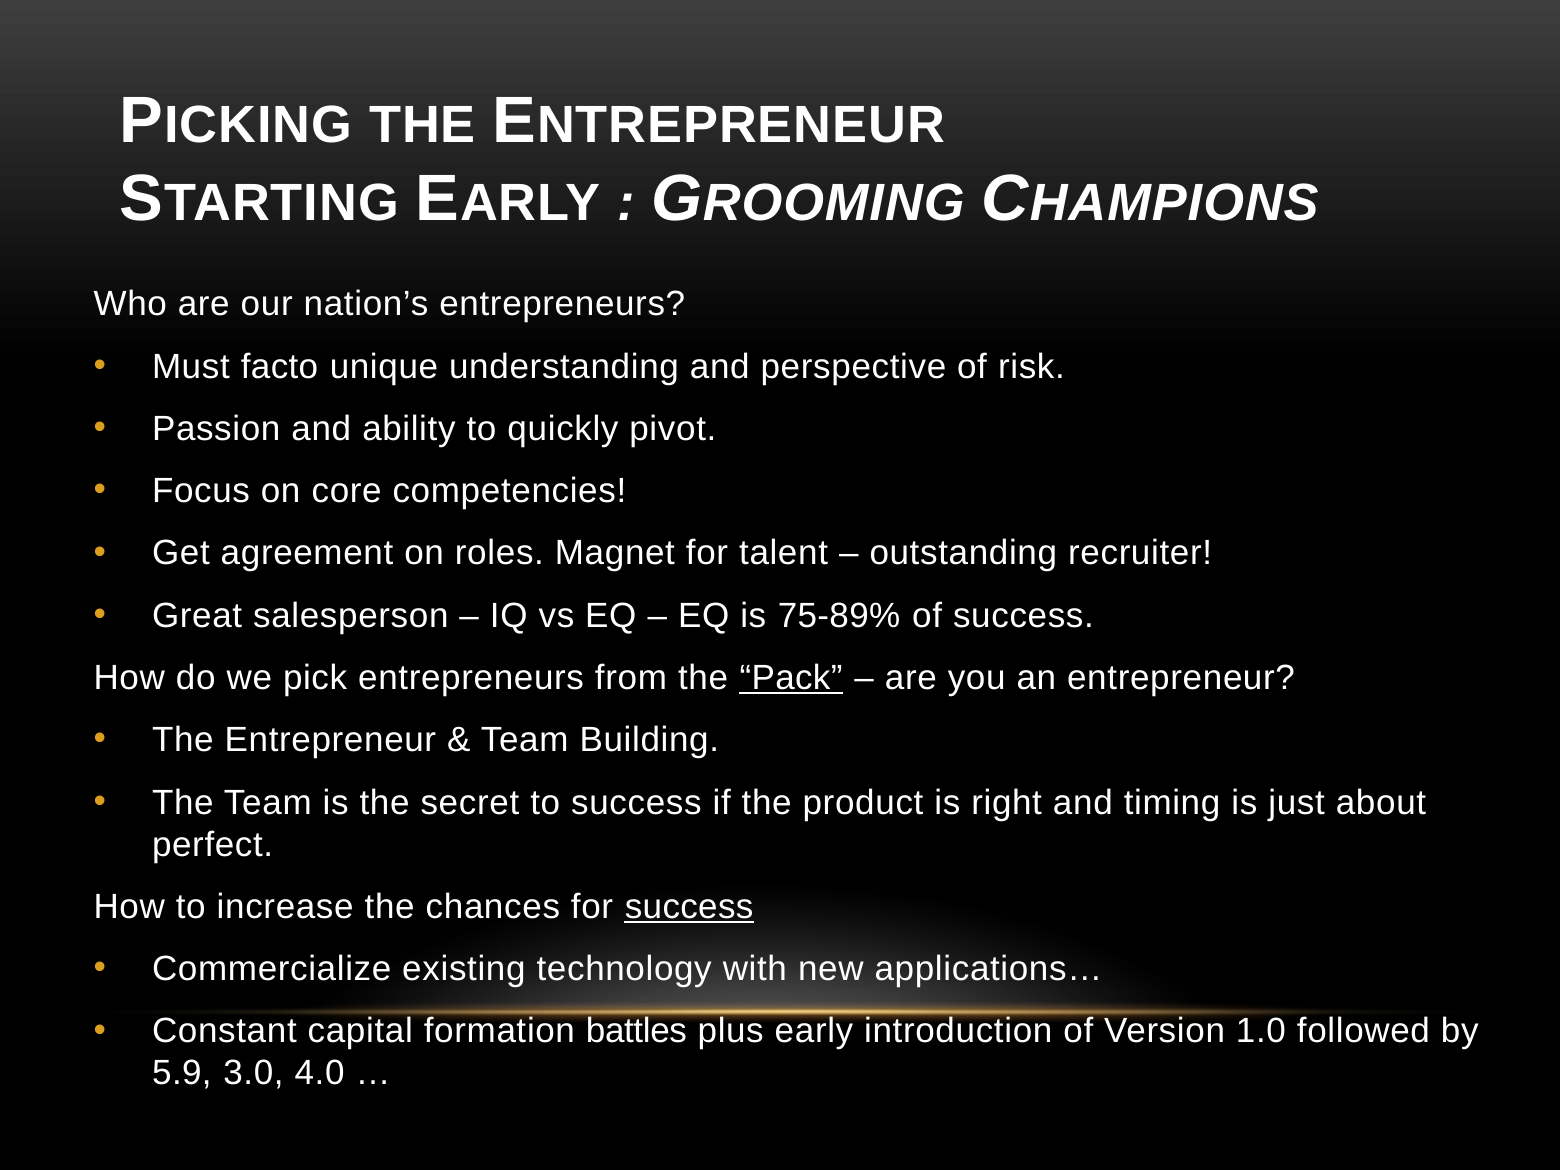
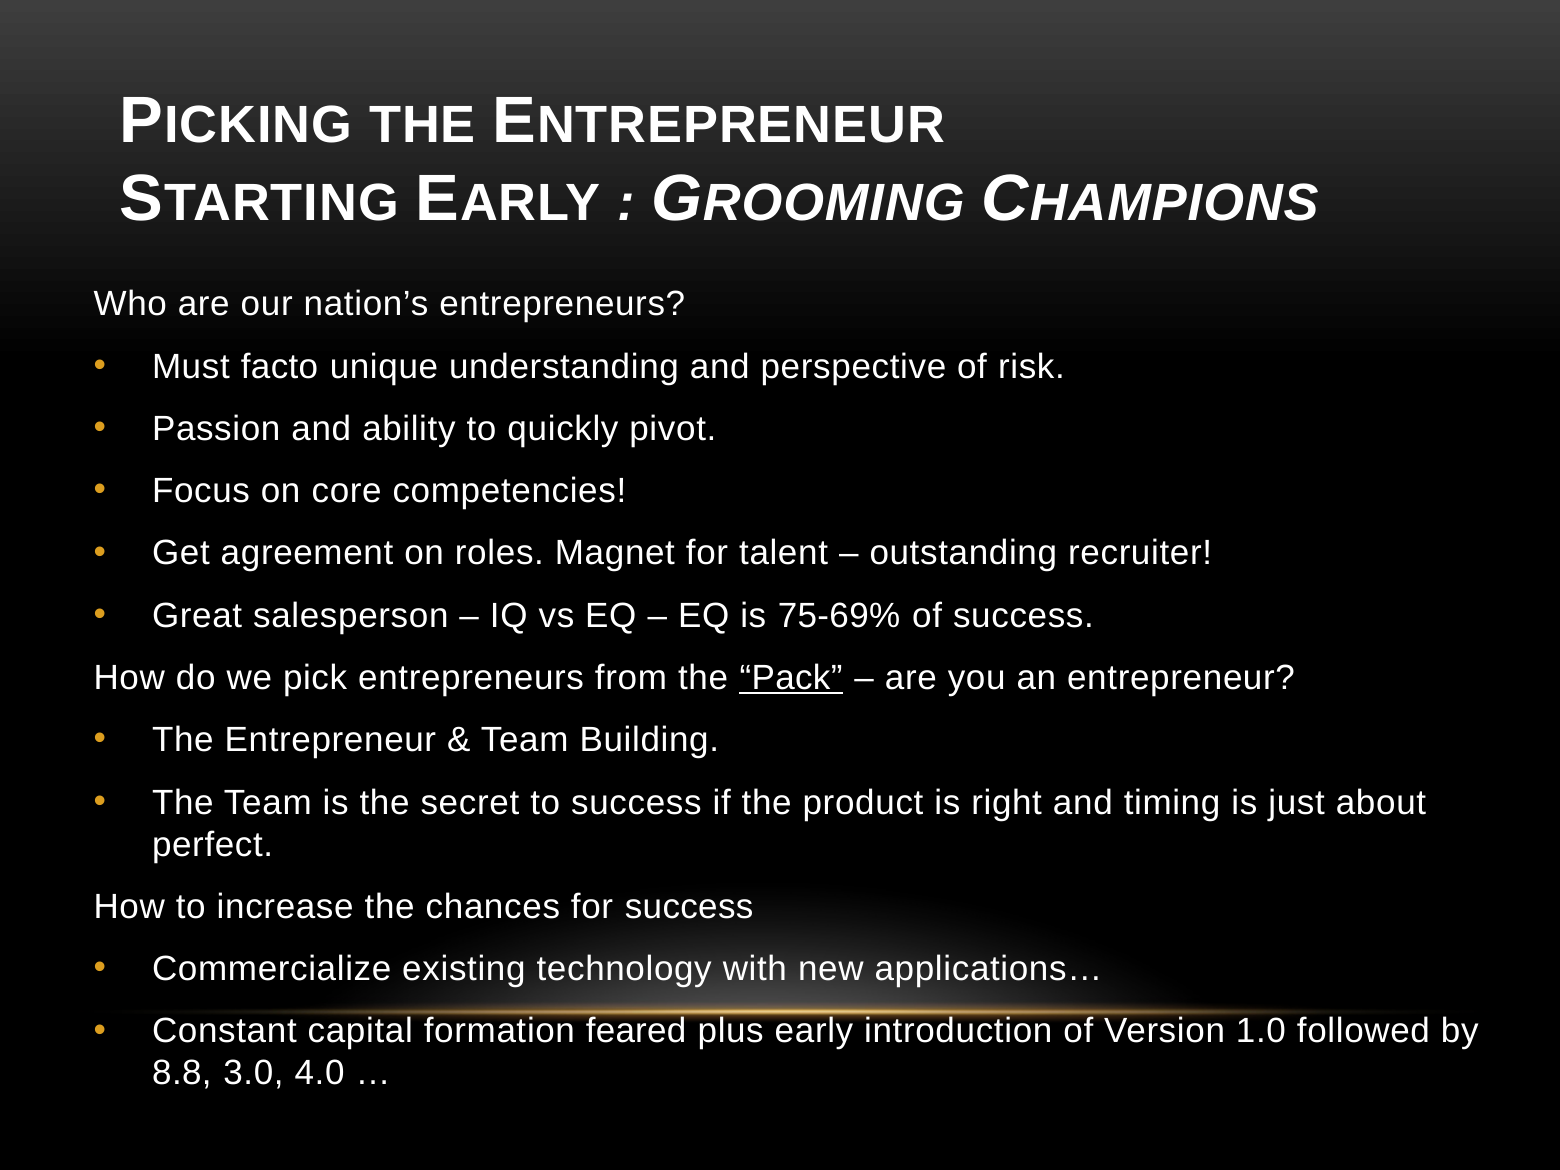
75-89%: 75-89% -> 75-69%
success at (689, 907) underline: present -> none
battles: battles -> feared
5.9: 5.9 -> 8.8
